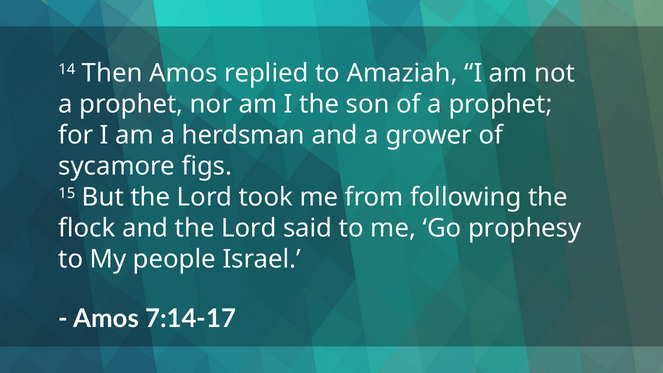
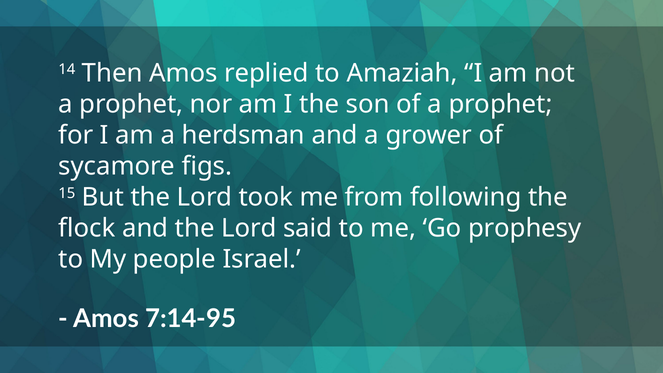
7:14-17: 7:14-17 -> 7:14-95
